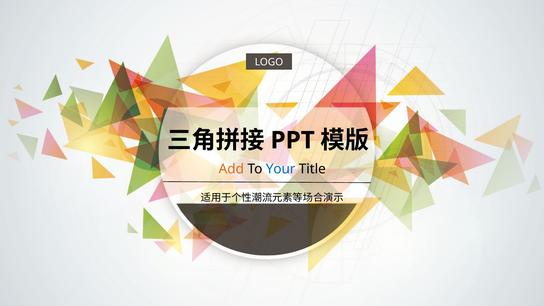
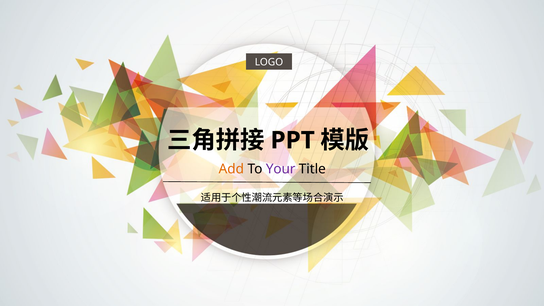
Your colour: blue -> purple
